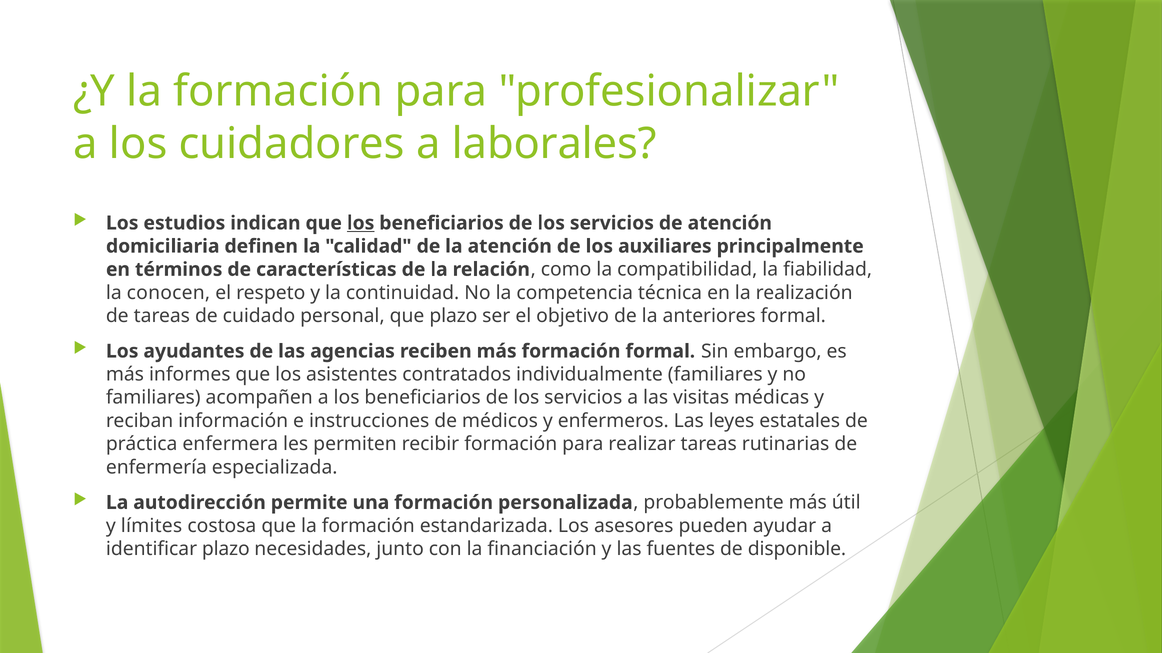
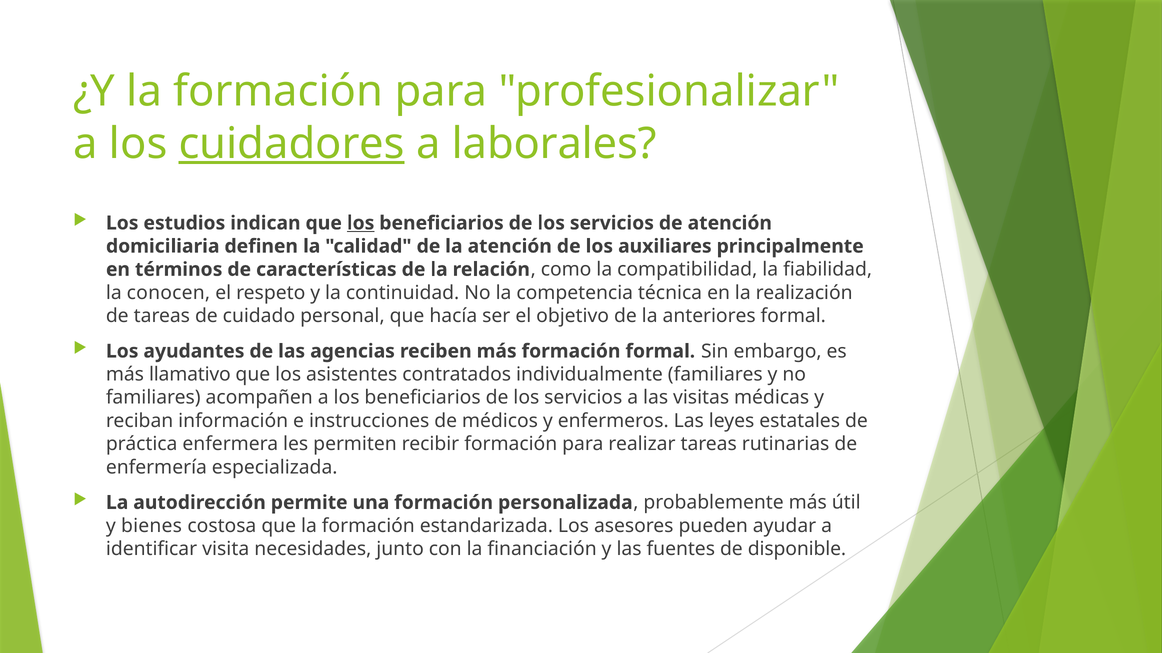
cuidadores underline: none -> present
que plazo: plazo -> hacía
informes: informes -> llamativo
límites: límites -> bienes
identificar plazo: plazo -> visita
